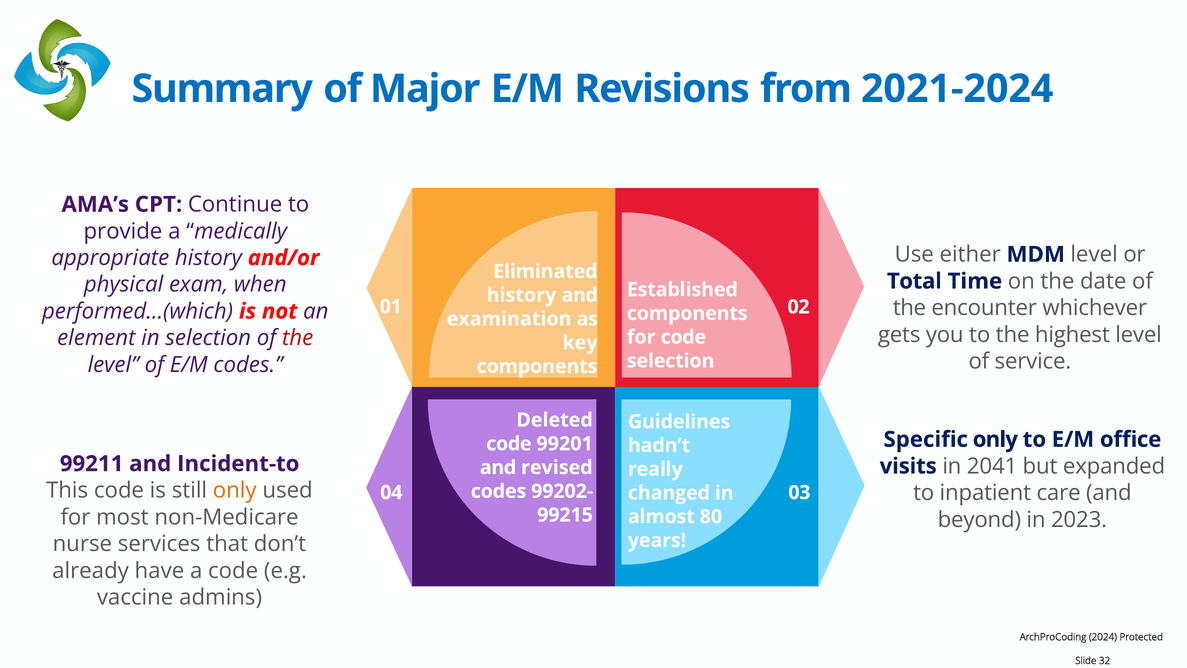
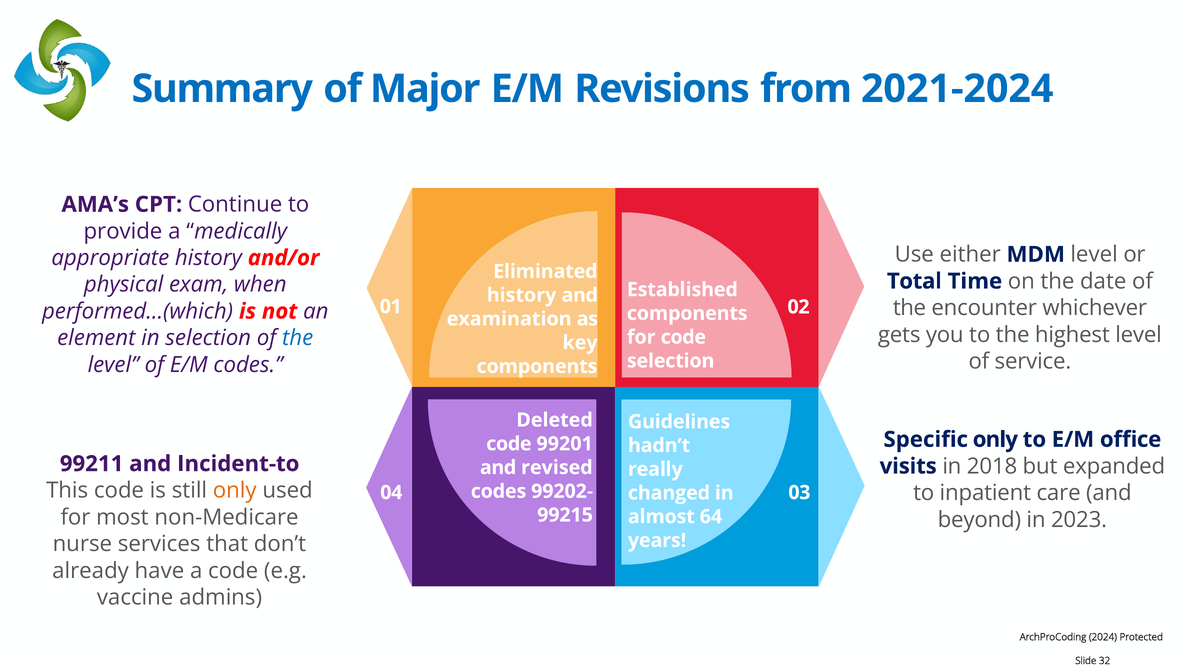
the at (298, 338) colour: red -> blue
2041: 2041 -> 2018
80: 80 -> 64
